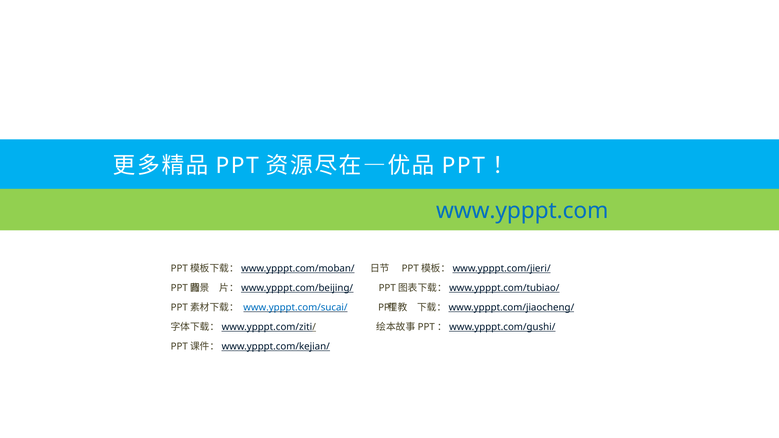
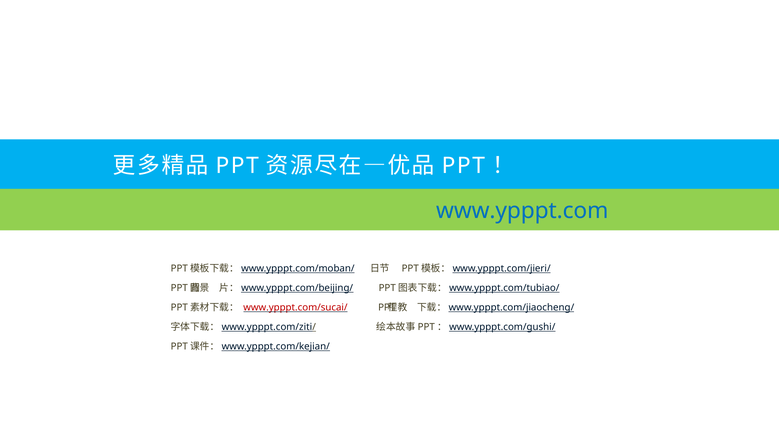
www.ypppt.com/sucai/ colour: blue -> red
